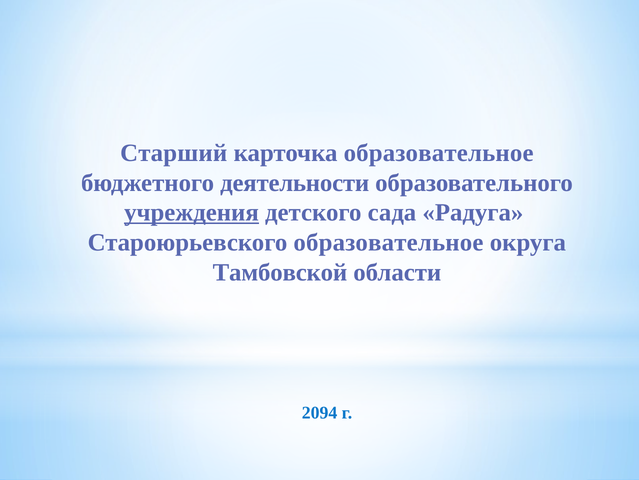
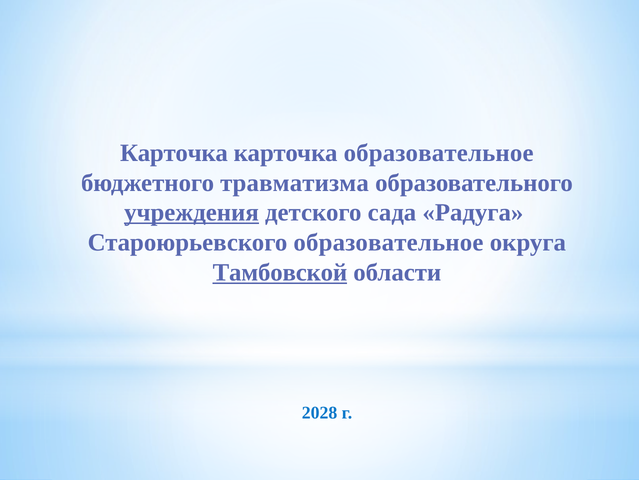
Старший at (174, 153): Старший -> Карточка
деятельности: деятельности -> травматизма
Тамбовской underline: none -> present
2094: 2094 -> 2028
